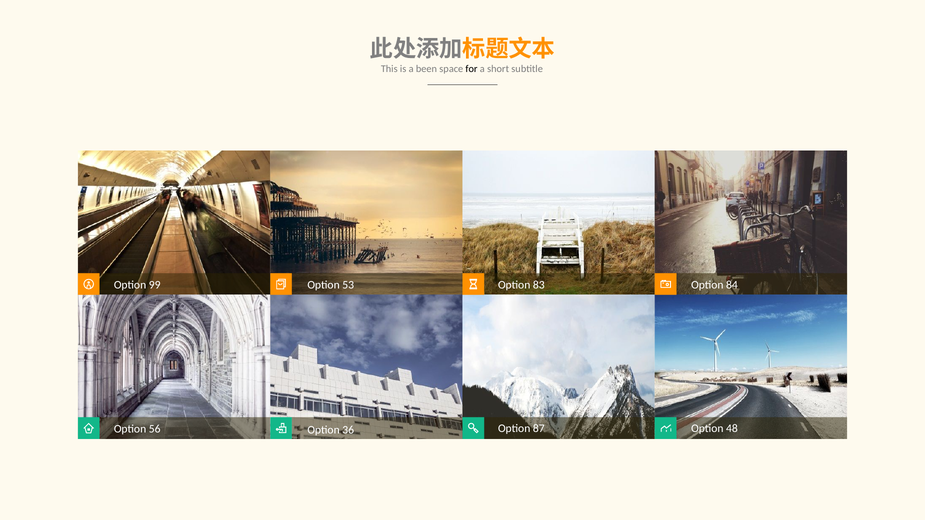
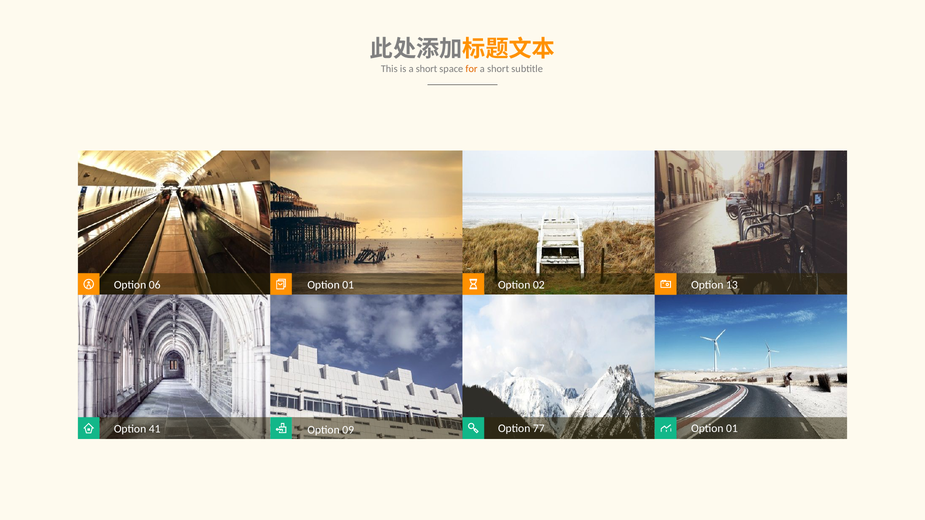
is a been: been -> short
for colour: black -> orange
99: 99 -> 06
53 at (348, 285): 53 -> 01
83: 83 -> 02
84: 84 -> 13
48 at (732, 429): 48 -> 01
87: 87 -> 77
56: 56 -> 41
36: 36 -> 09
